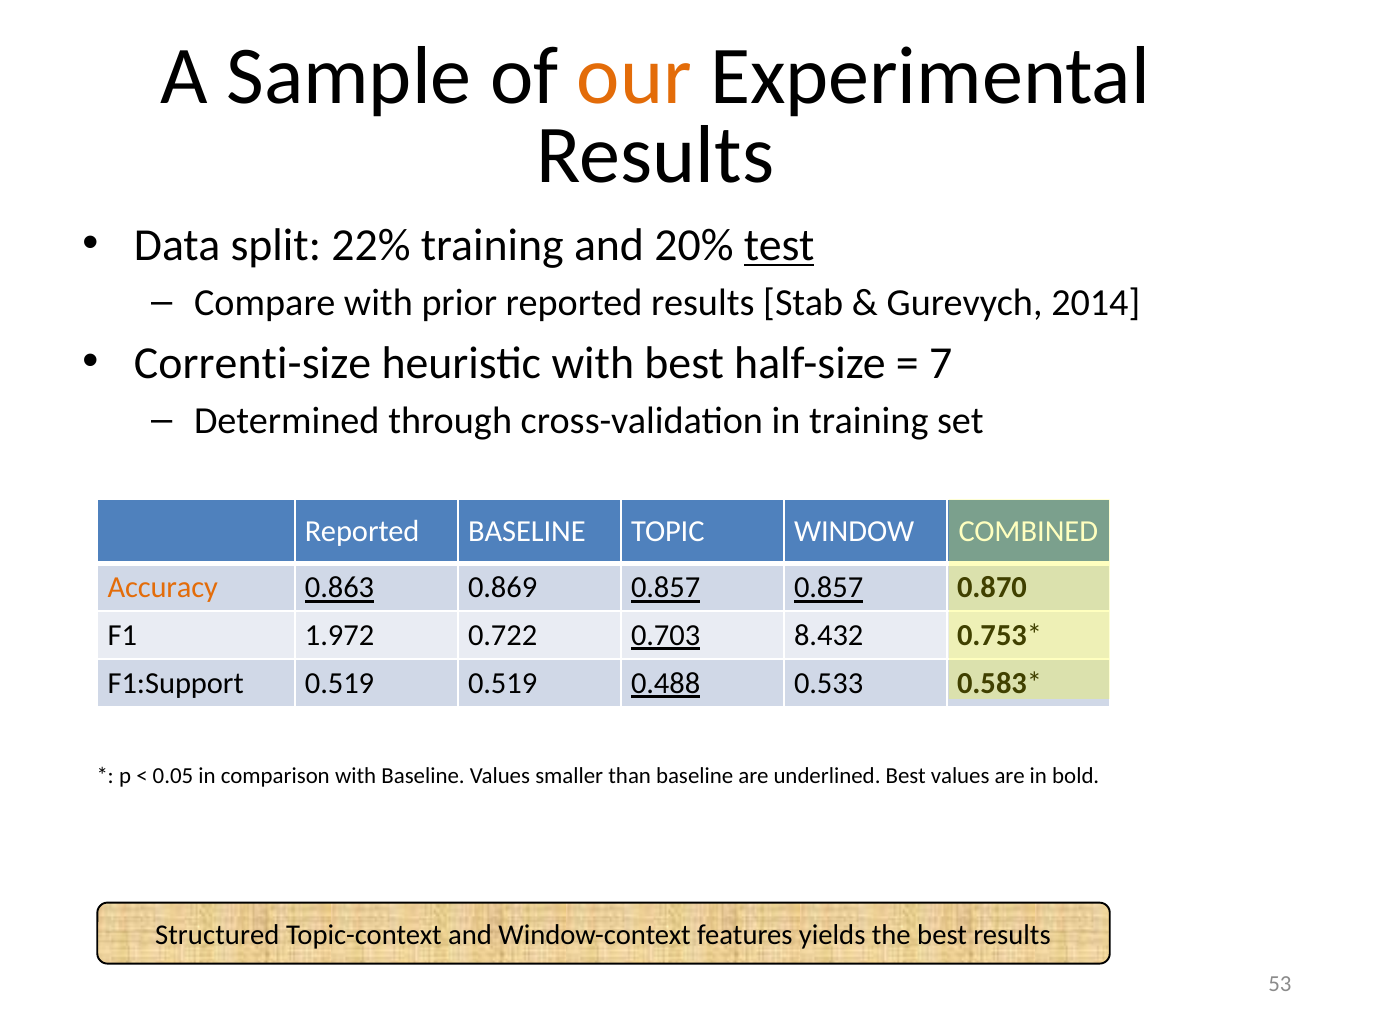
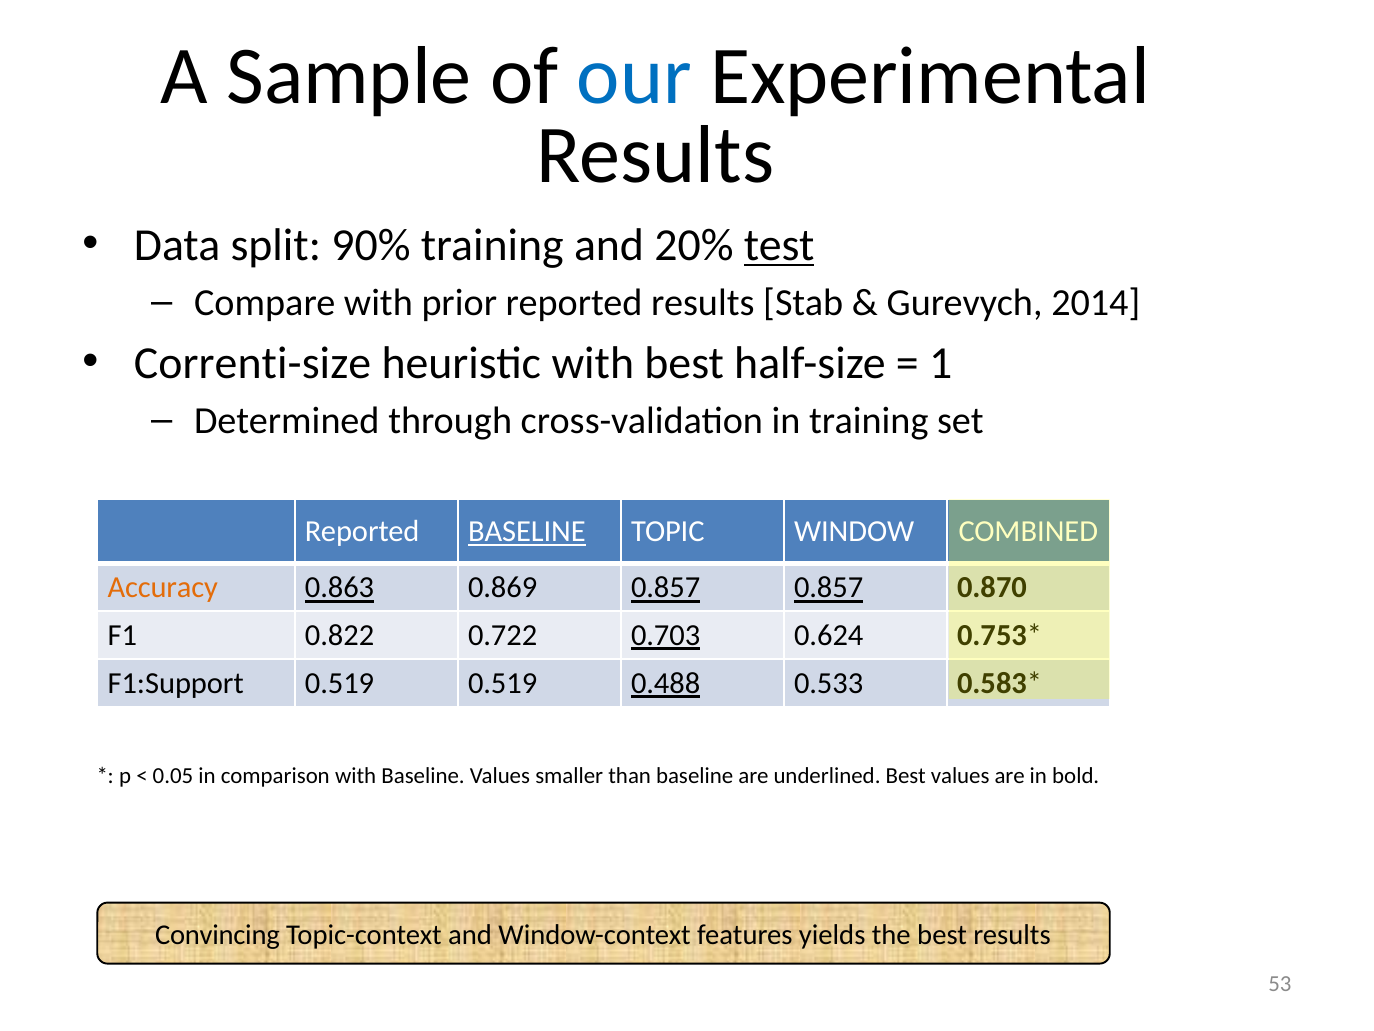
our colour: orange -> blue
22%: 22% -> 90%
7: 7 -> 1
BASELINE at (527, 532) underline: none -> present
1.972: 1.972 -> 0.822
8.432: 8.432 -> 0.624
Structured: Structured -> Convincing
